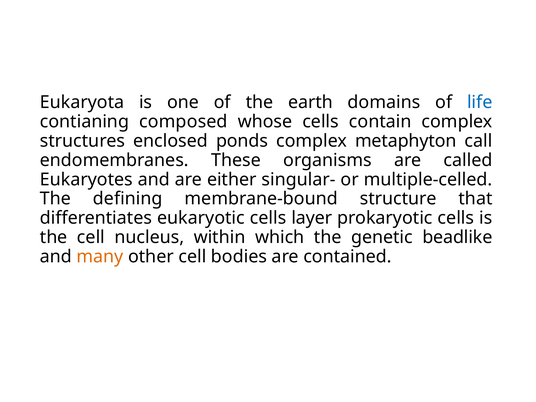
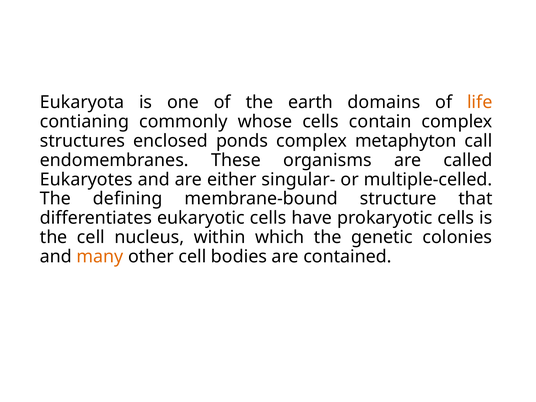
life colour: blue -> orange
composed: composed -> commonly
layer: layer -> have
beadlike: beadlike -> colonies
